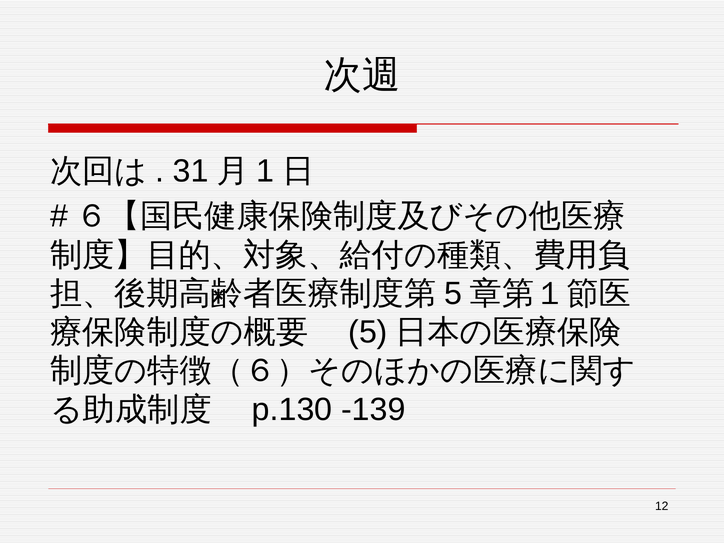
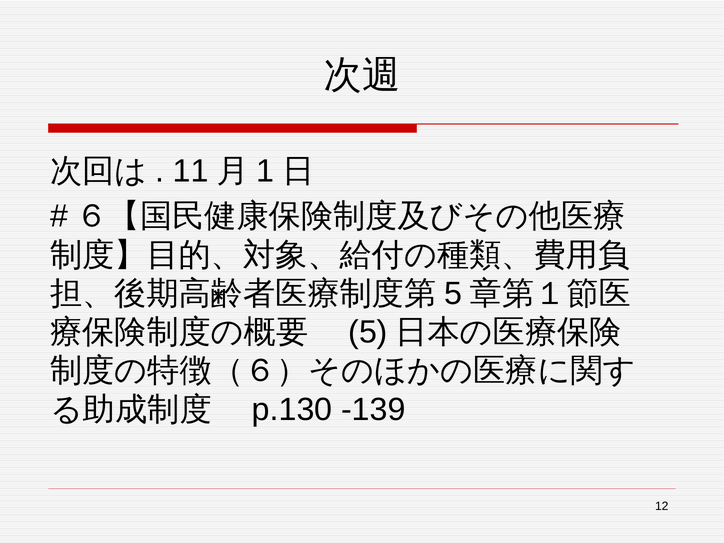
31: 31 -> 11
